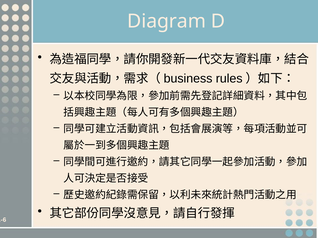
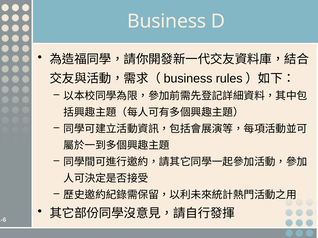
Diagram at (167, 21): Diagram -> Business
